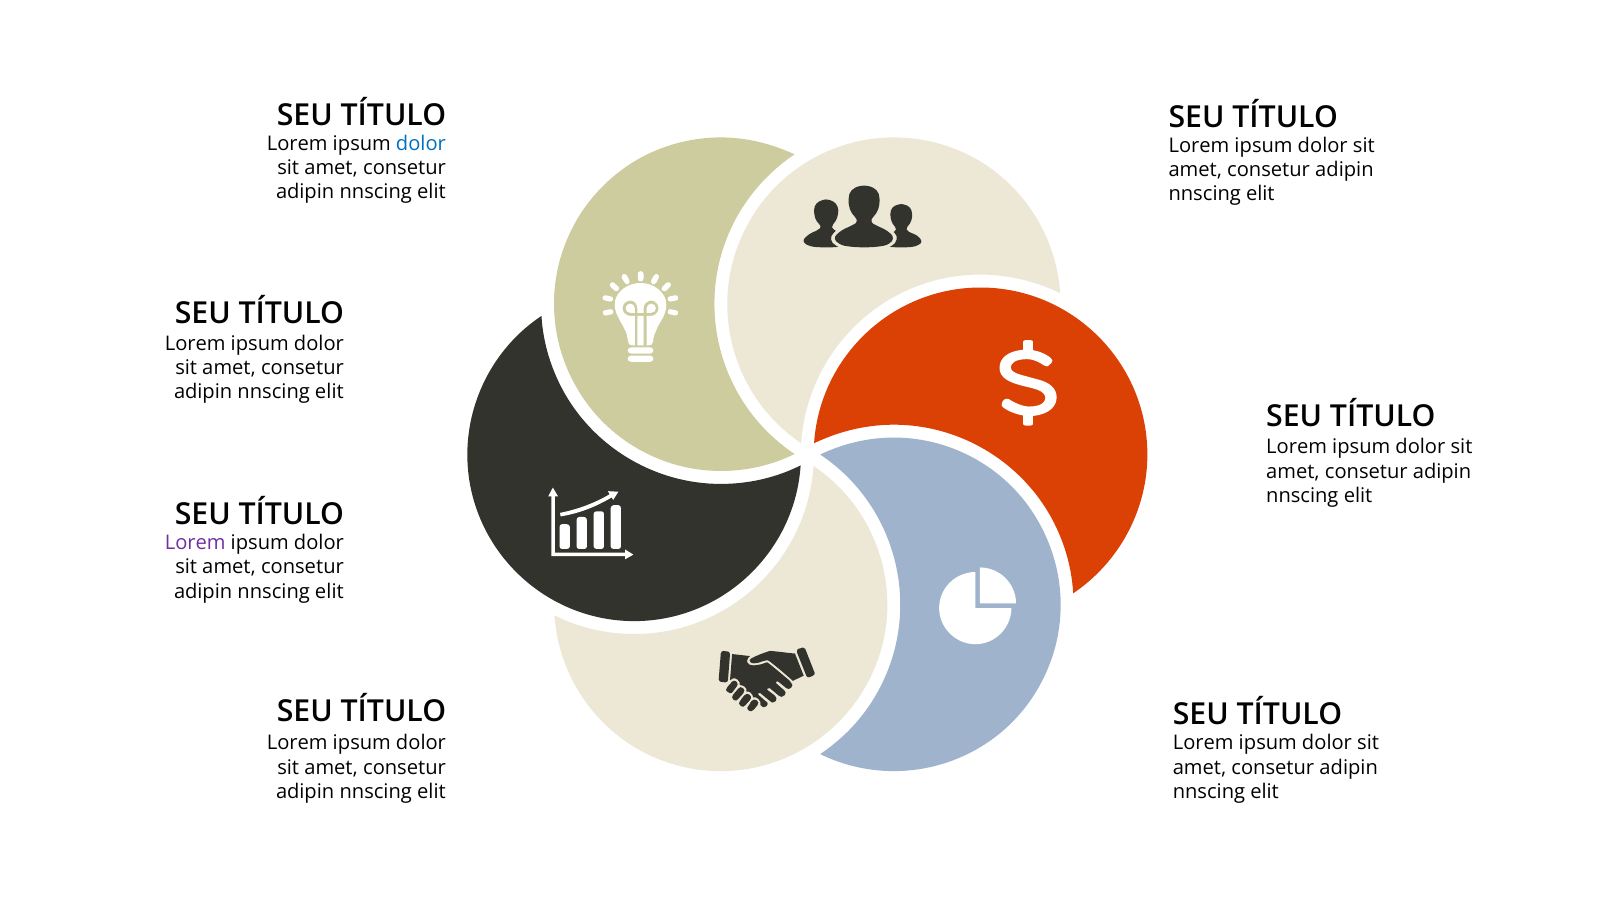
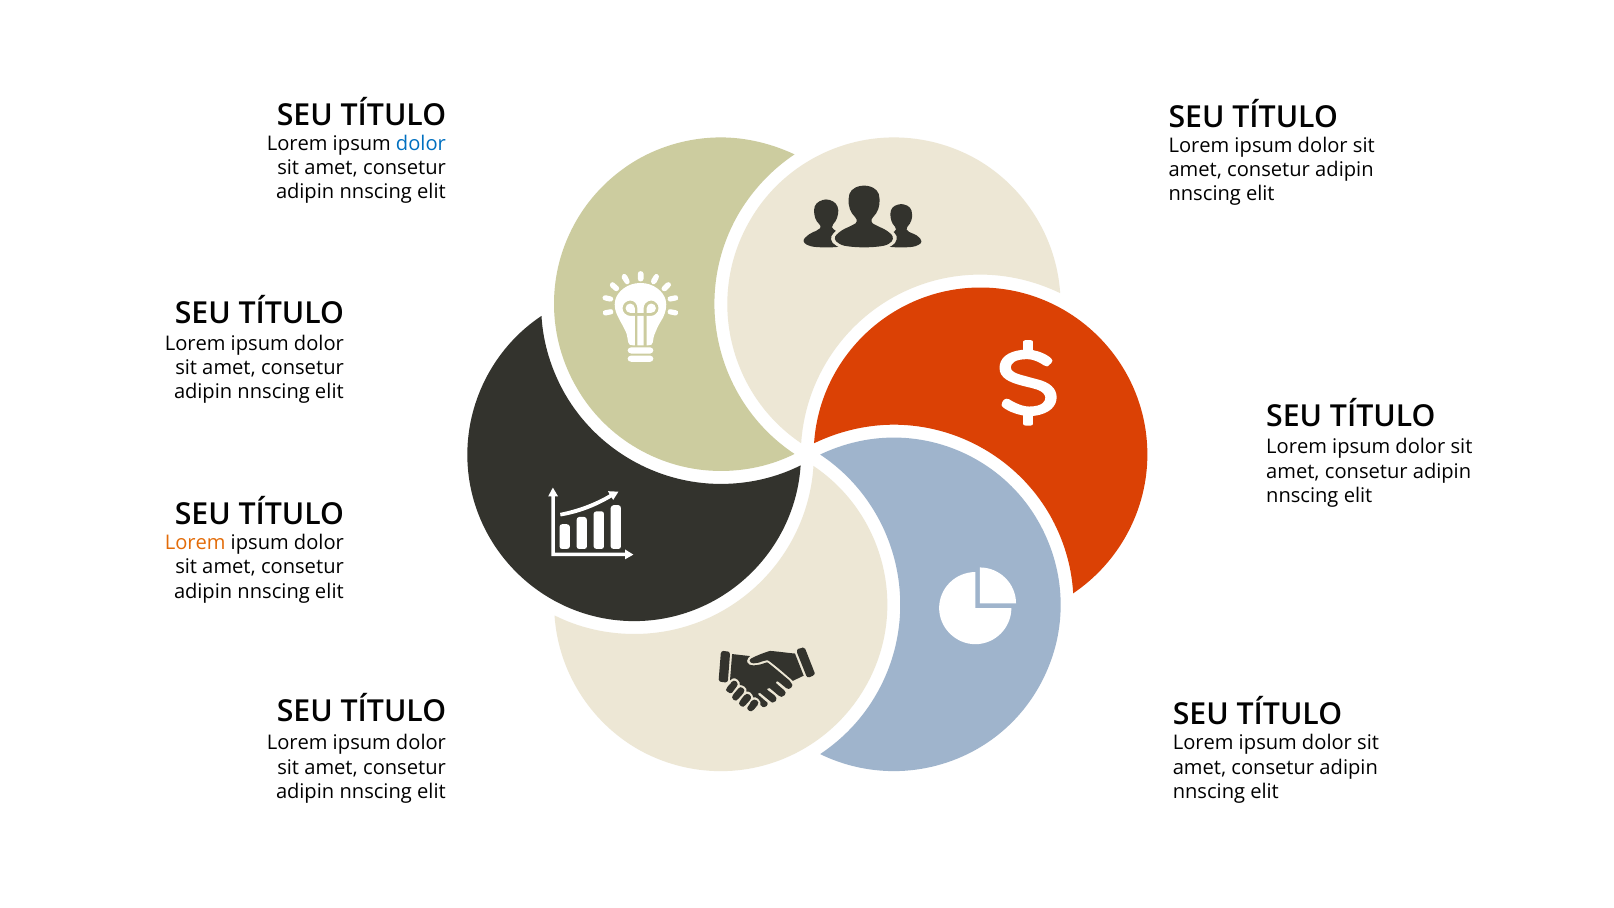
Lorem at (195, 543) colour: purple -> orange
